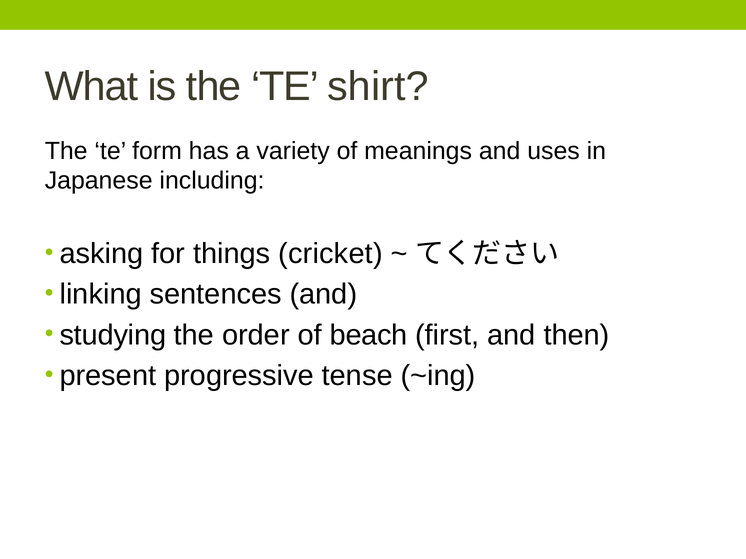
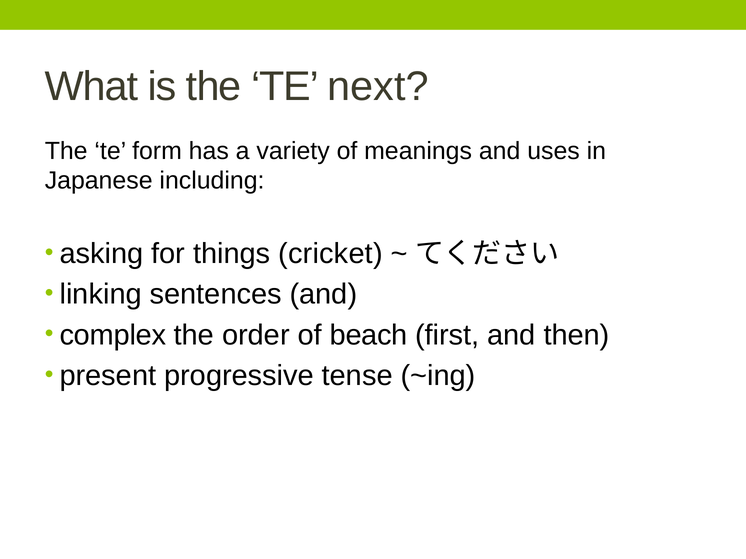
shirt: shirt -> next
studying: studying -> complex
